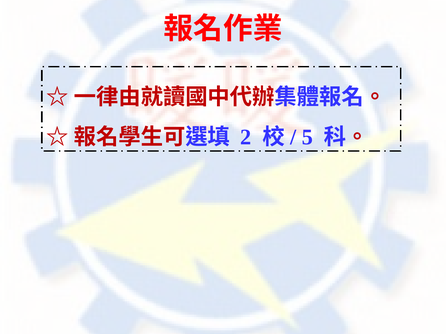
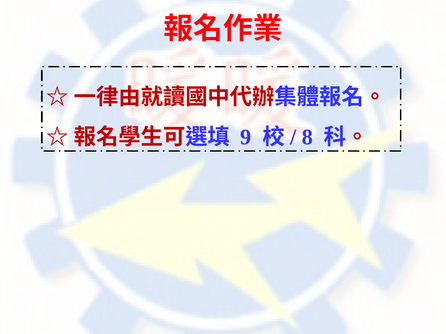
2: 2 -> 9
5: 5 -> 8
